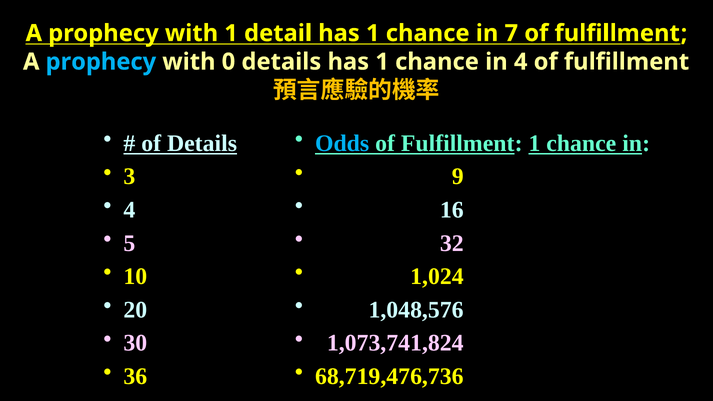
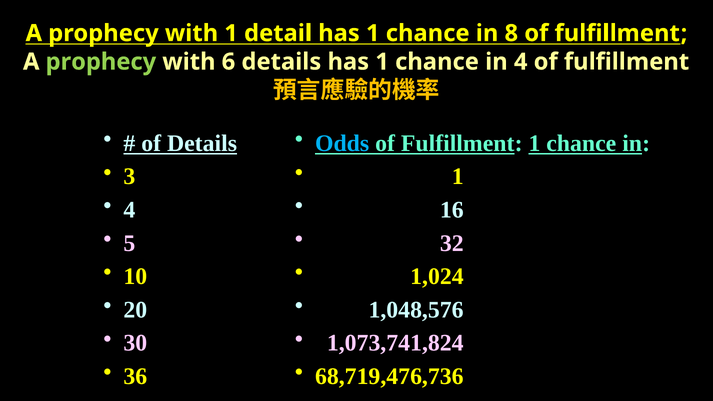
7: 7 -> 8
prophecy at (101, 62) colour: light blue -> light green
0: 0 -> 6
9 at (458, 177): 9 -> 1
